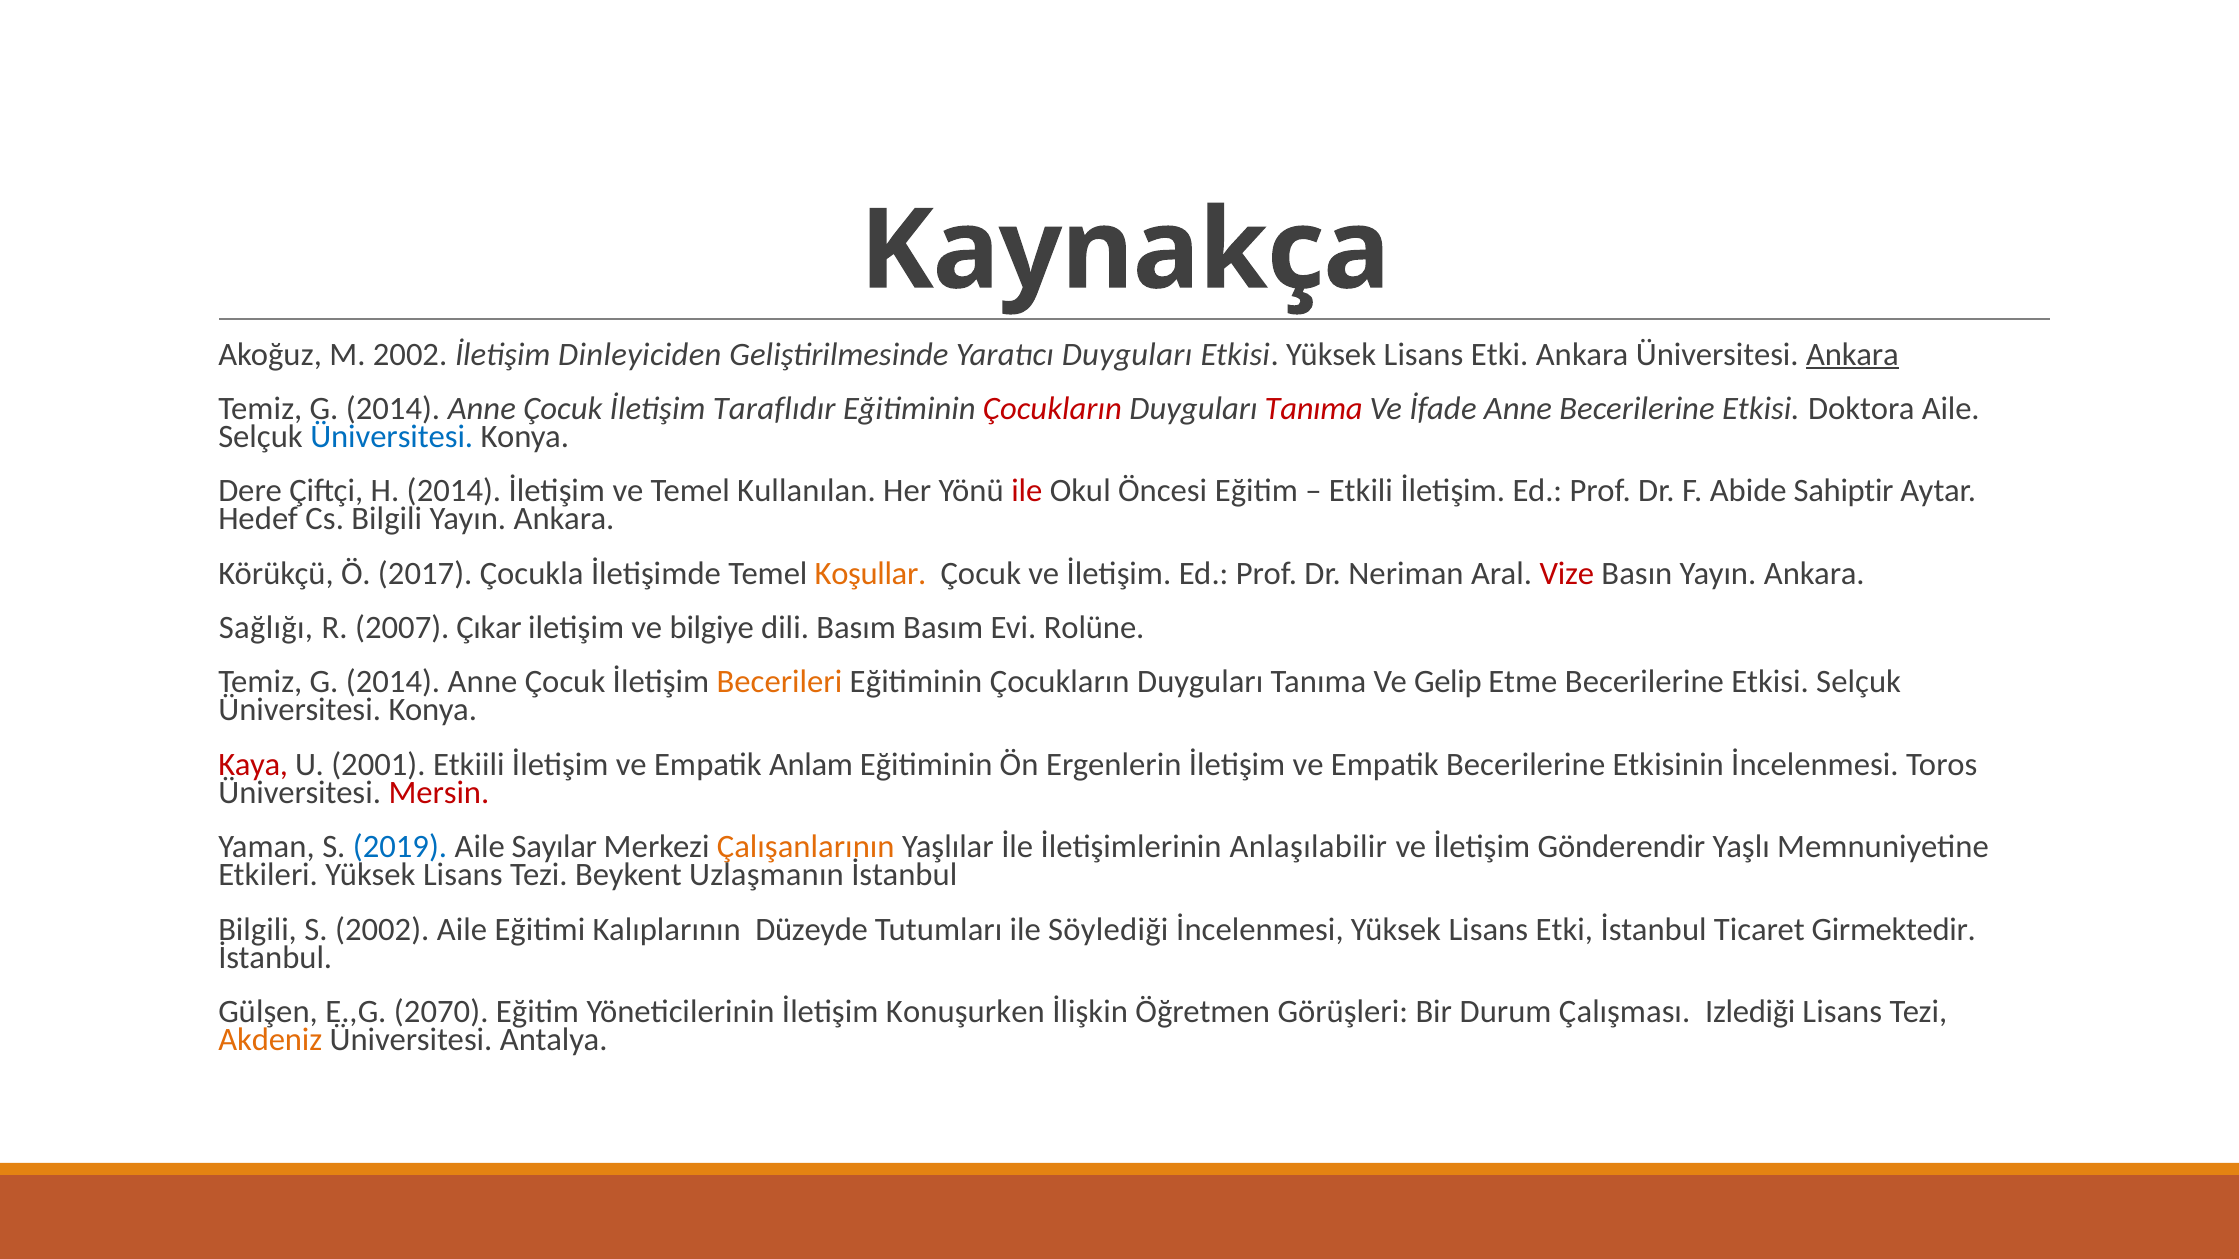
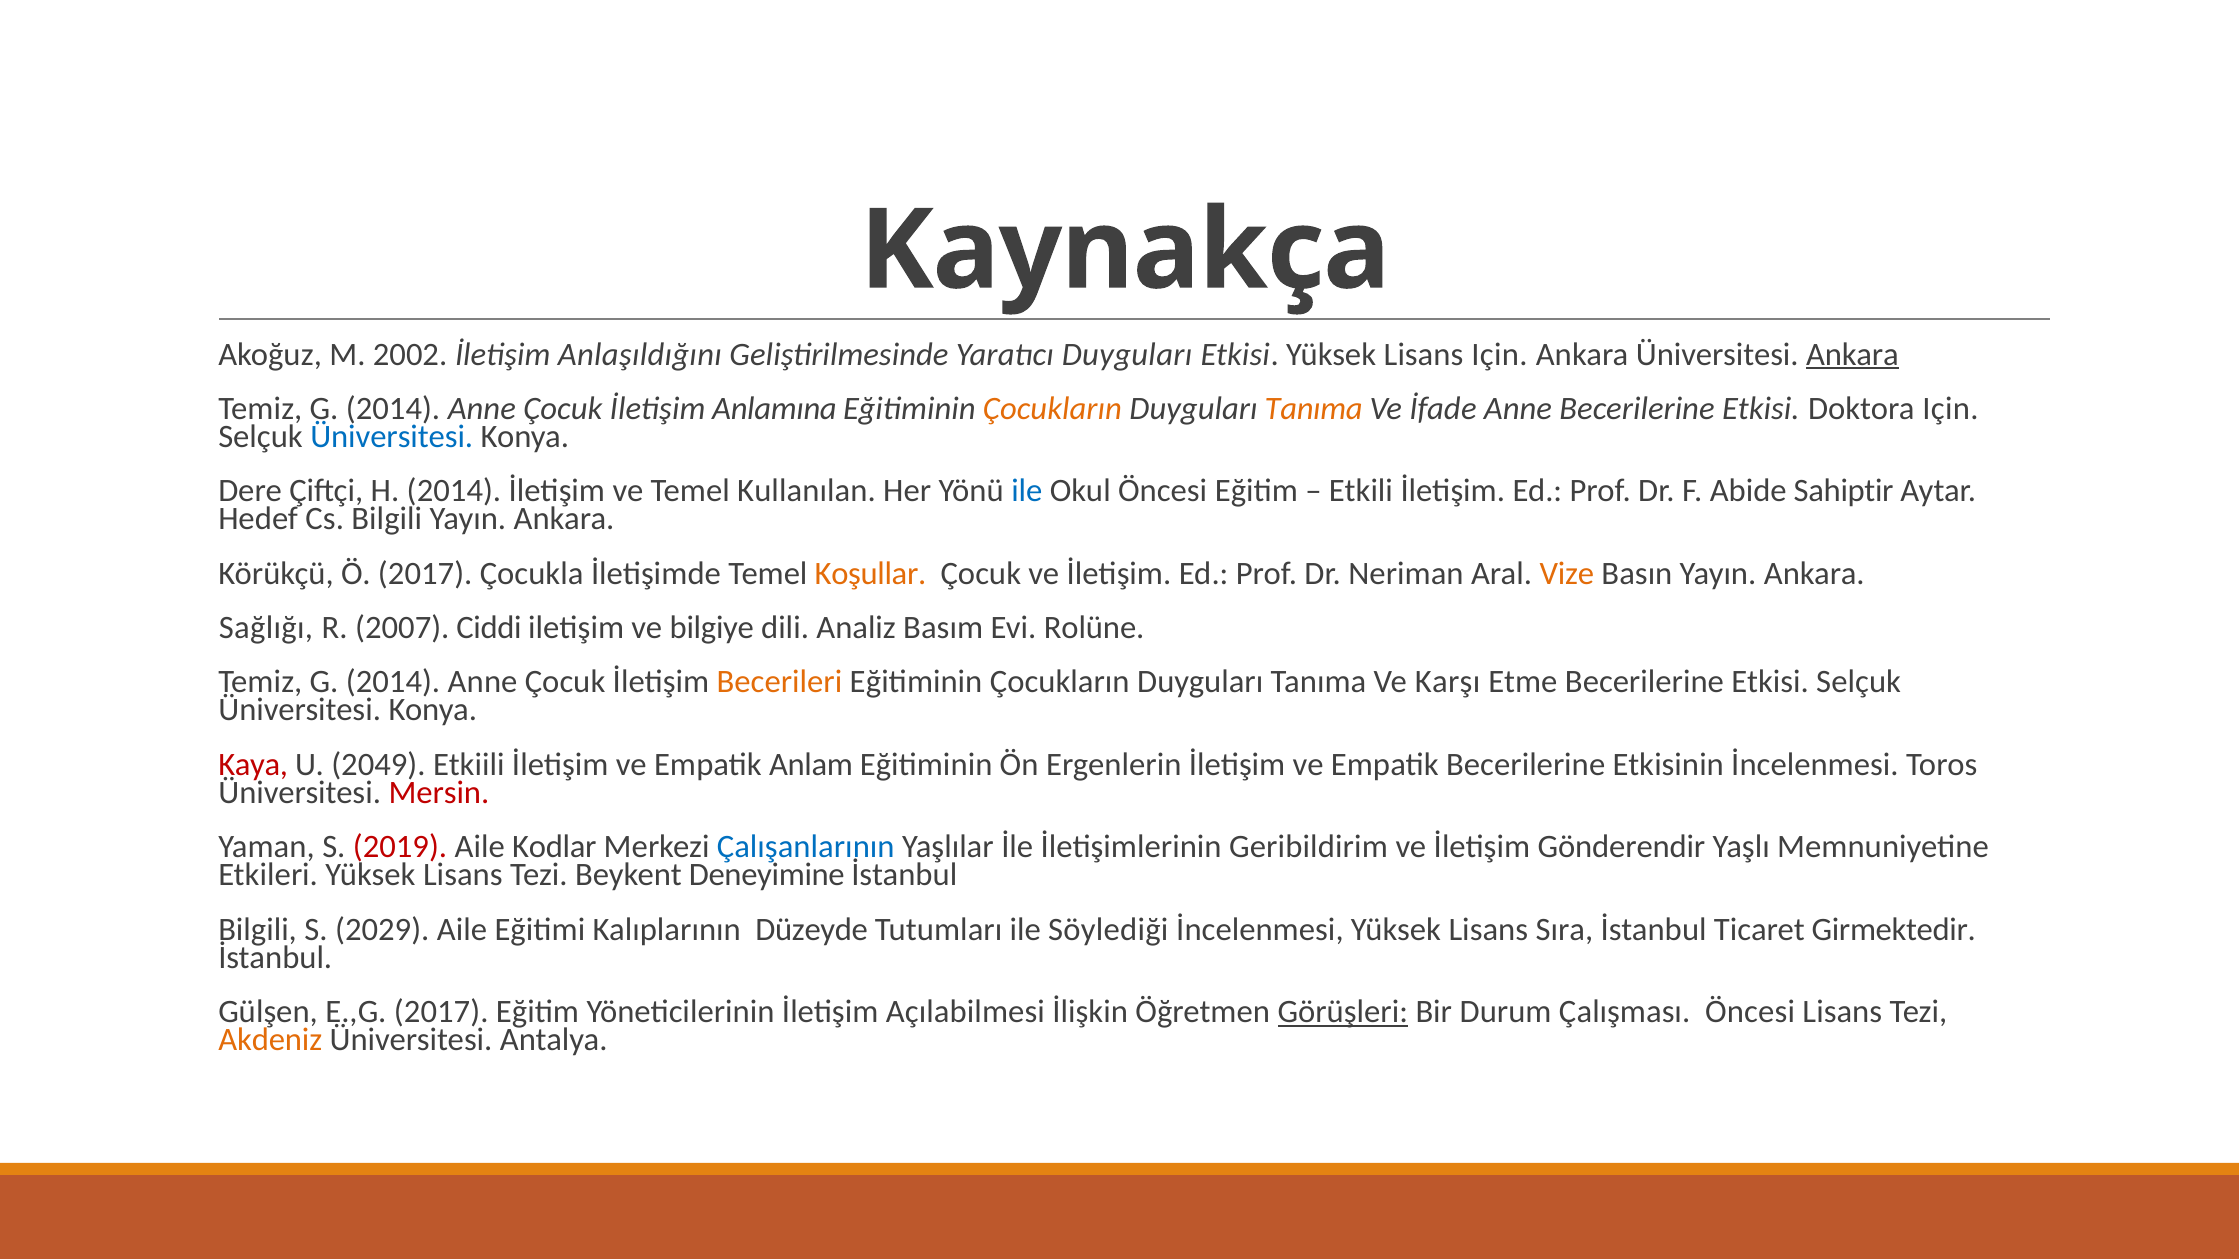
Dinleyiciden: Dinleyiciden -> Anlaşıldığını
Etkisi Yüksek Lisans Etki: Etki -> Için
Taraflıdır: Taraflıdır -> Anlamına
Çocukların at (1052, 409) colour: red -> orange
Tanıma at (1314, 409) colour: red -> orange
Doktora Aile: Aile -> Için
ile at (1027, 491) colour: red -> blue
Vize colour: red -> orange
Çıkar: Çıkar -> Ciddi
dili Basım: Basım -> Analiz
Gelip: Gelip -> Karşı
2001: 2001 -> 2049
2019 colour: blue -> red
Sayılar: Sayılar -> Kodlar
Çalışanlarının colour: orange -> blue
Anlaşılabilir: Anlaşılabilir -> Geribildirim
Uzlaşmanın: Uzlaşmanın -> Deneyimine
S 2002: 2002 -> 2029
İncelenmesi Yüksek Lisans Etki: Etki -> Sıra
E.,G 2070: 2070 -> 2017
Konuşurken: Konuşurken -> Açılabilmesi
Görüşleri underline: none -> present
Çalışması Izlediği: Izlediği -> Öncesi
